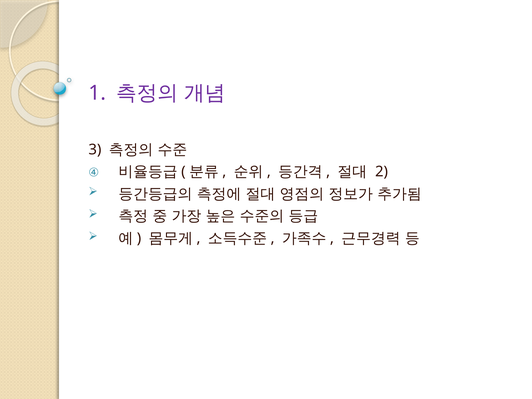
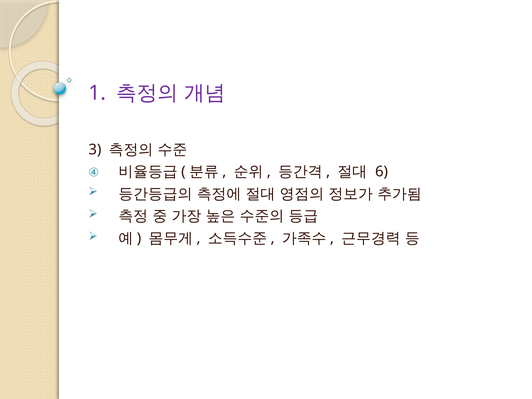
2: 2 -> 6
